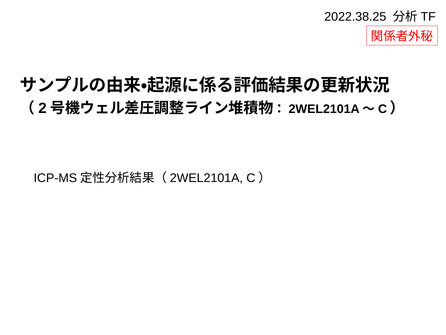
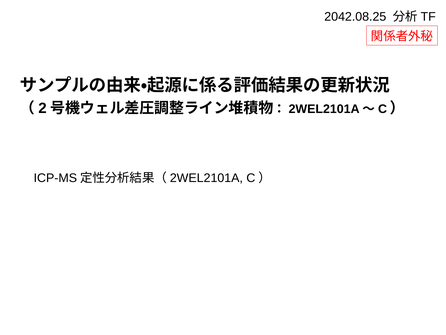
2022.38.25: 2022.38.25 -> 2042.08.25
